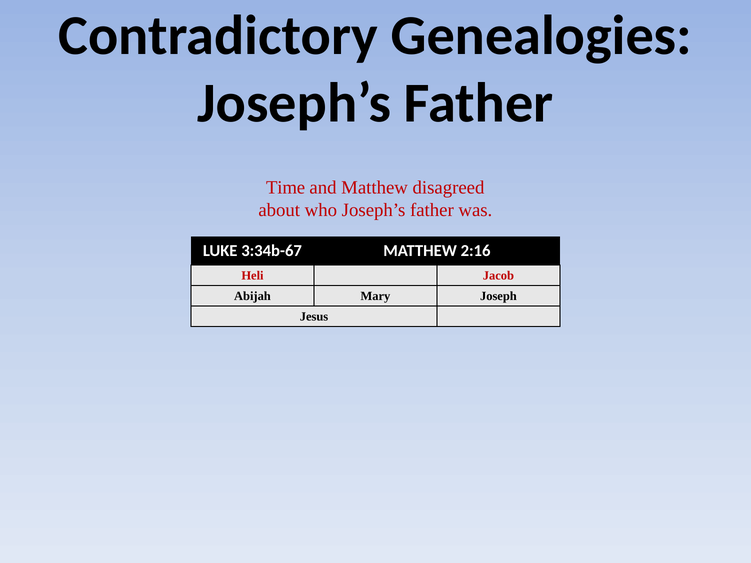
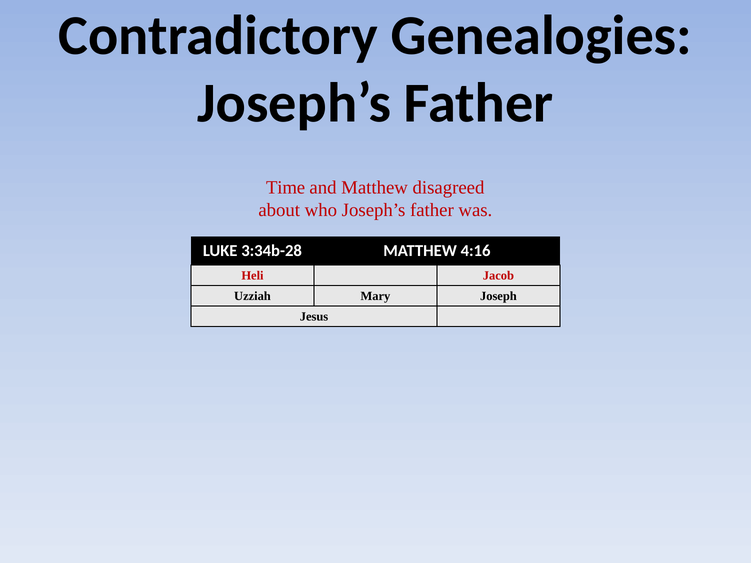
3:34b-67: 3:34b-67 -> 3:34b-28
2:16: 2:16 -> 4:16
Abijah: Abijah -> Uzziah
